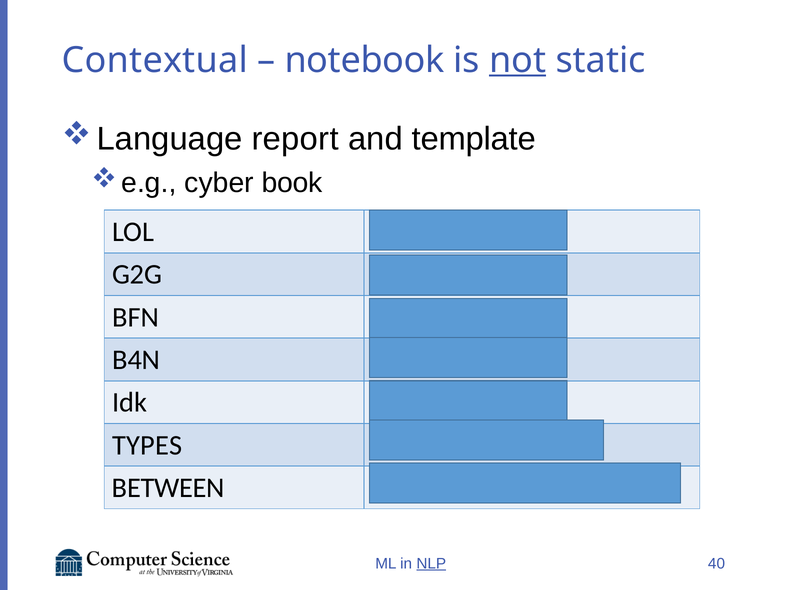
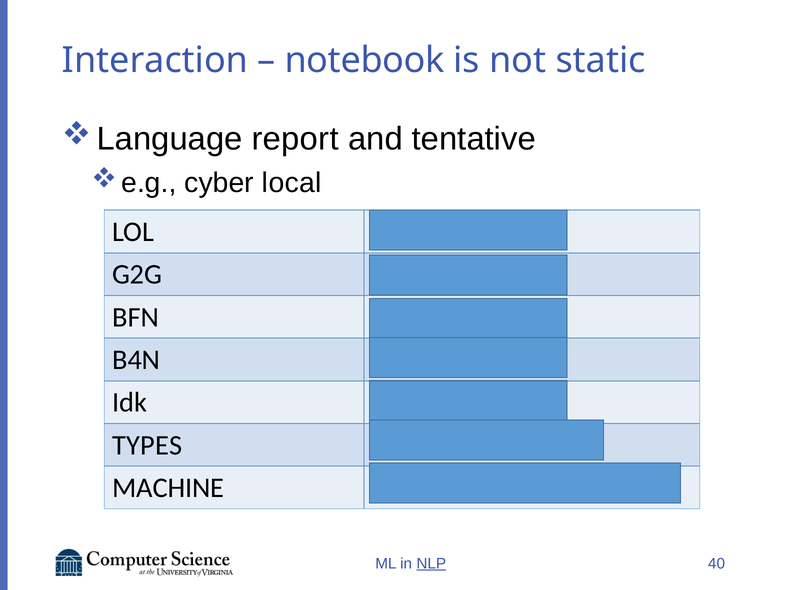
Contextual: Contextual -> Interaction
not underline: present -> none
template: template -> tentative
book: book -> local
BETWEEN: BETWEEN -> MACHINE
